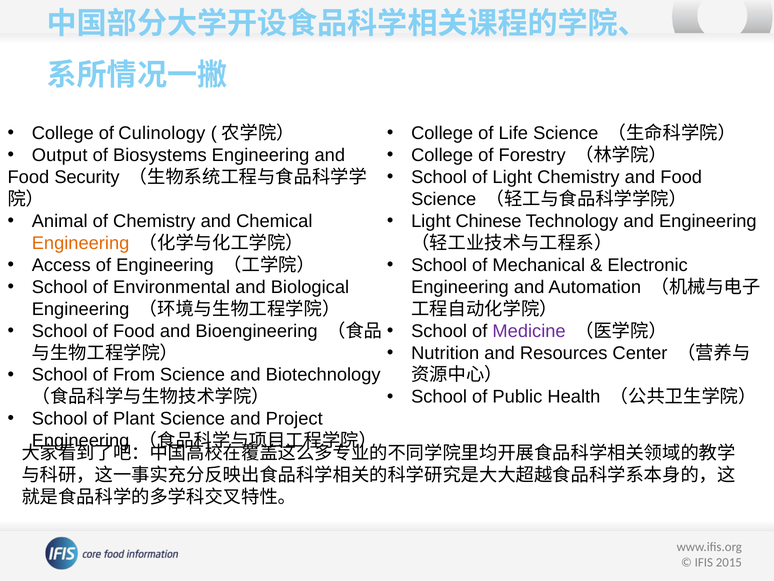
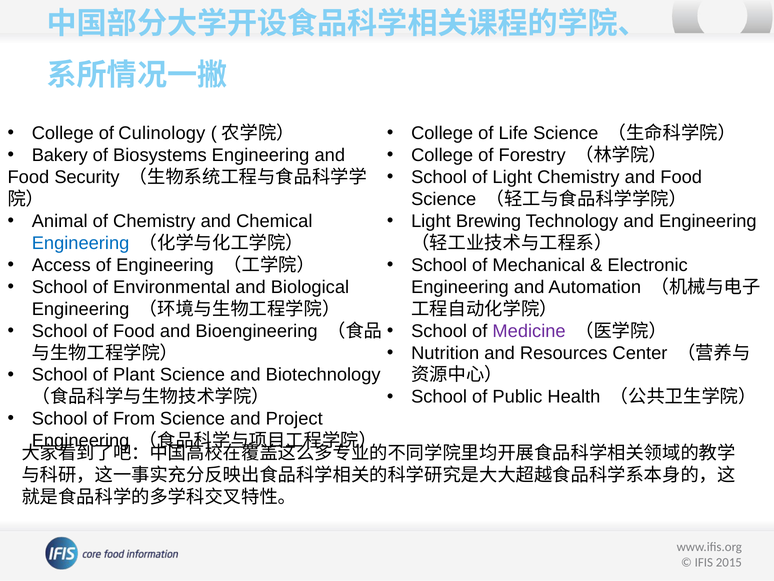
Output: Output -> Bakery
Chinese: Chinese -> Brewing
Engineering at (81, 243) colour: orange -> blue
From: From -> Plant
Plant: Plant -> From
